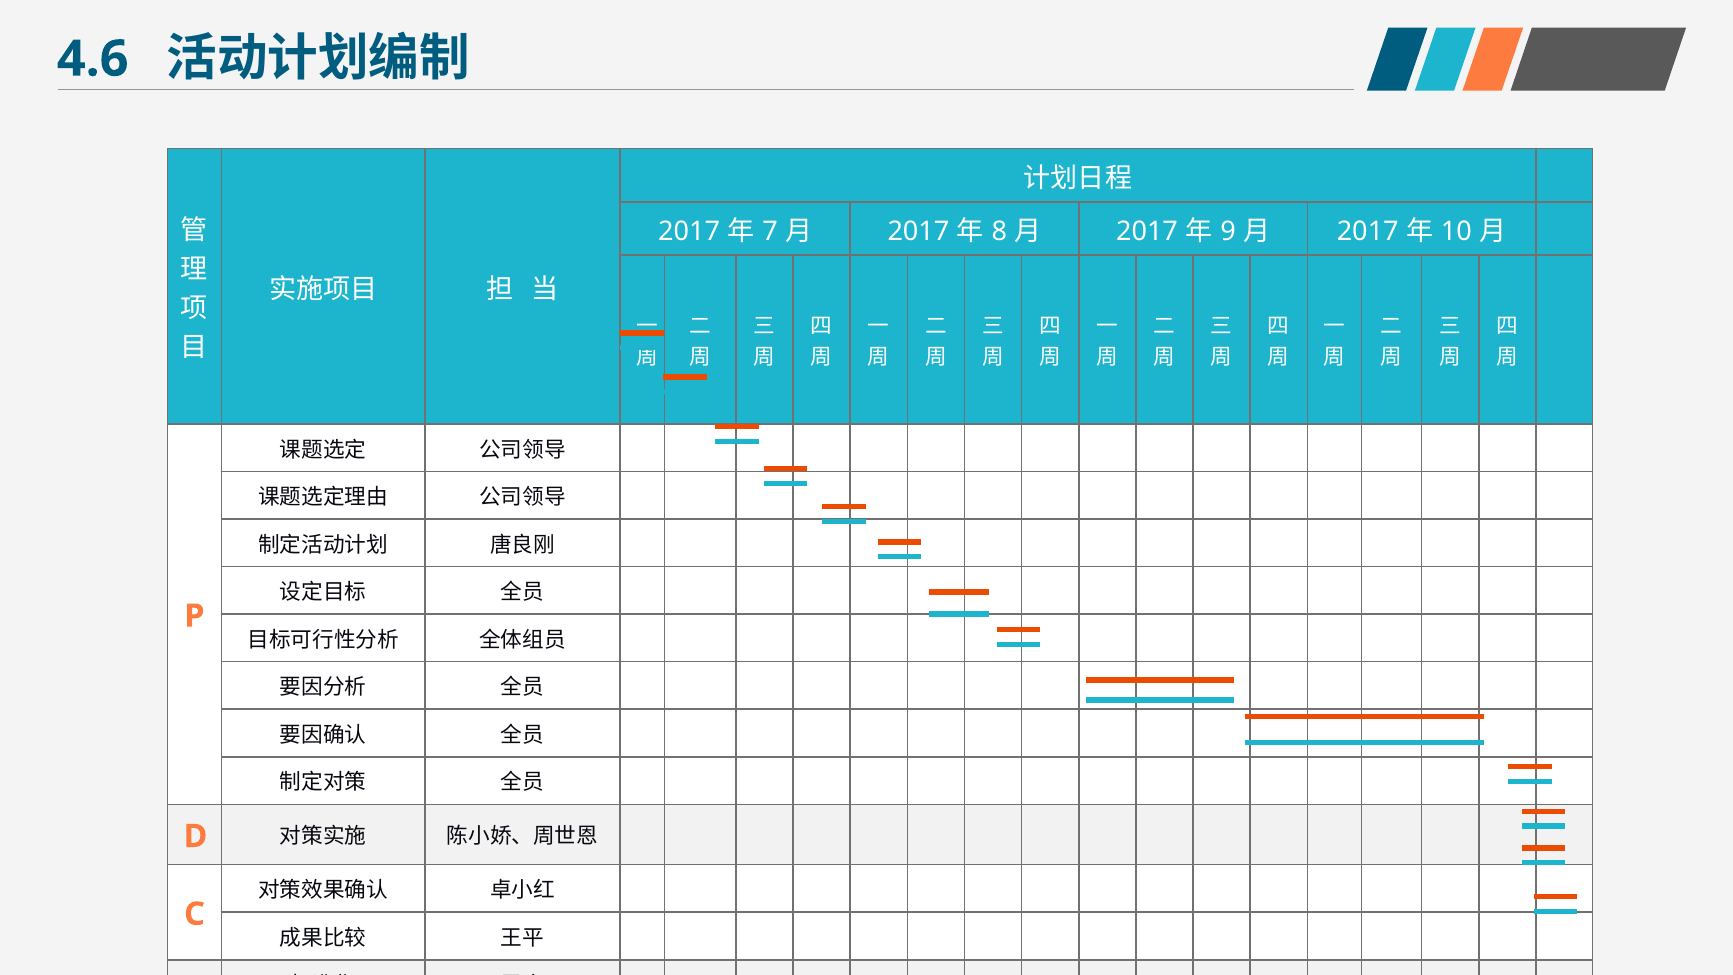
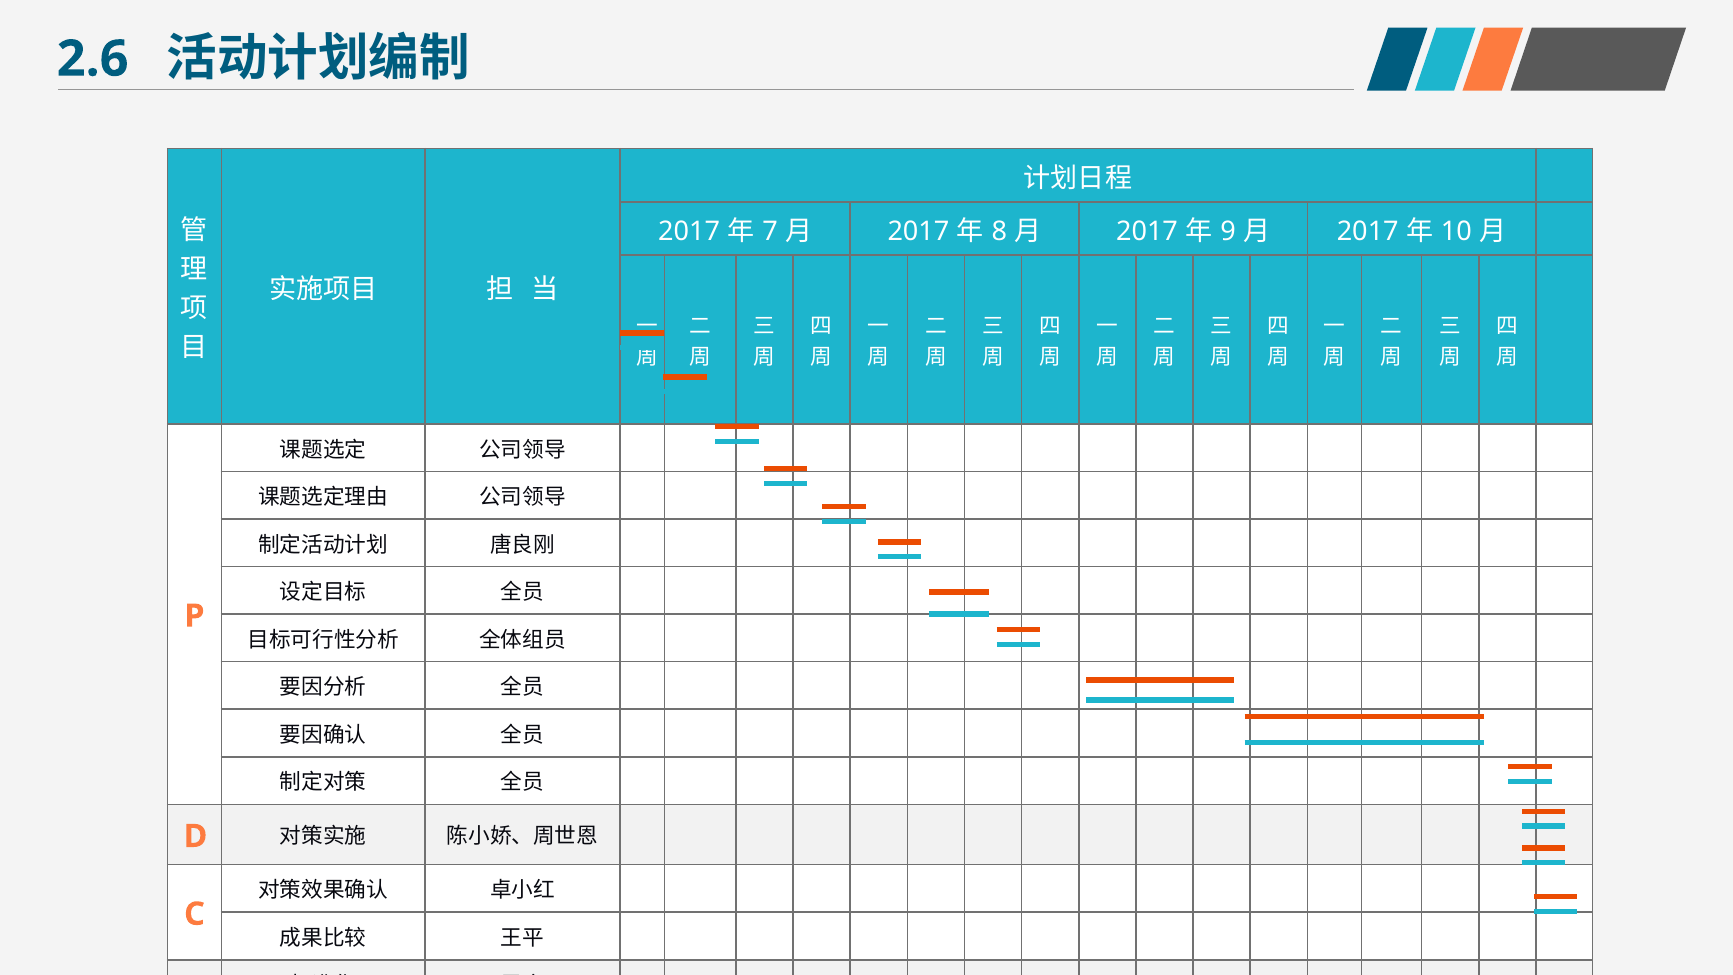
4.6: 4.6 -> 2.6
